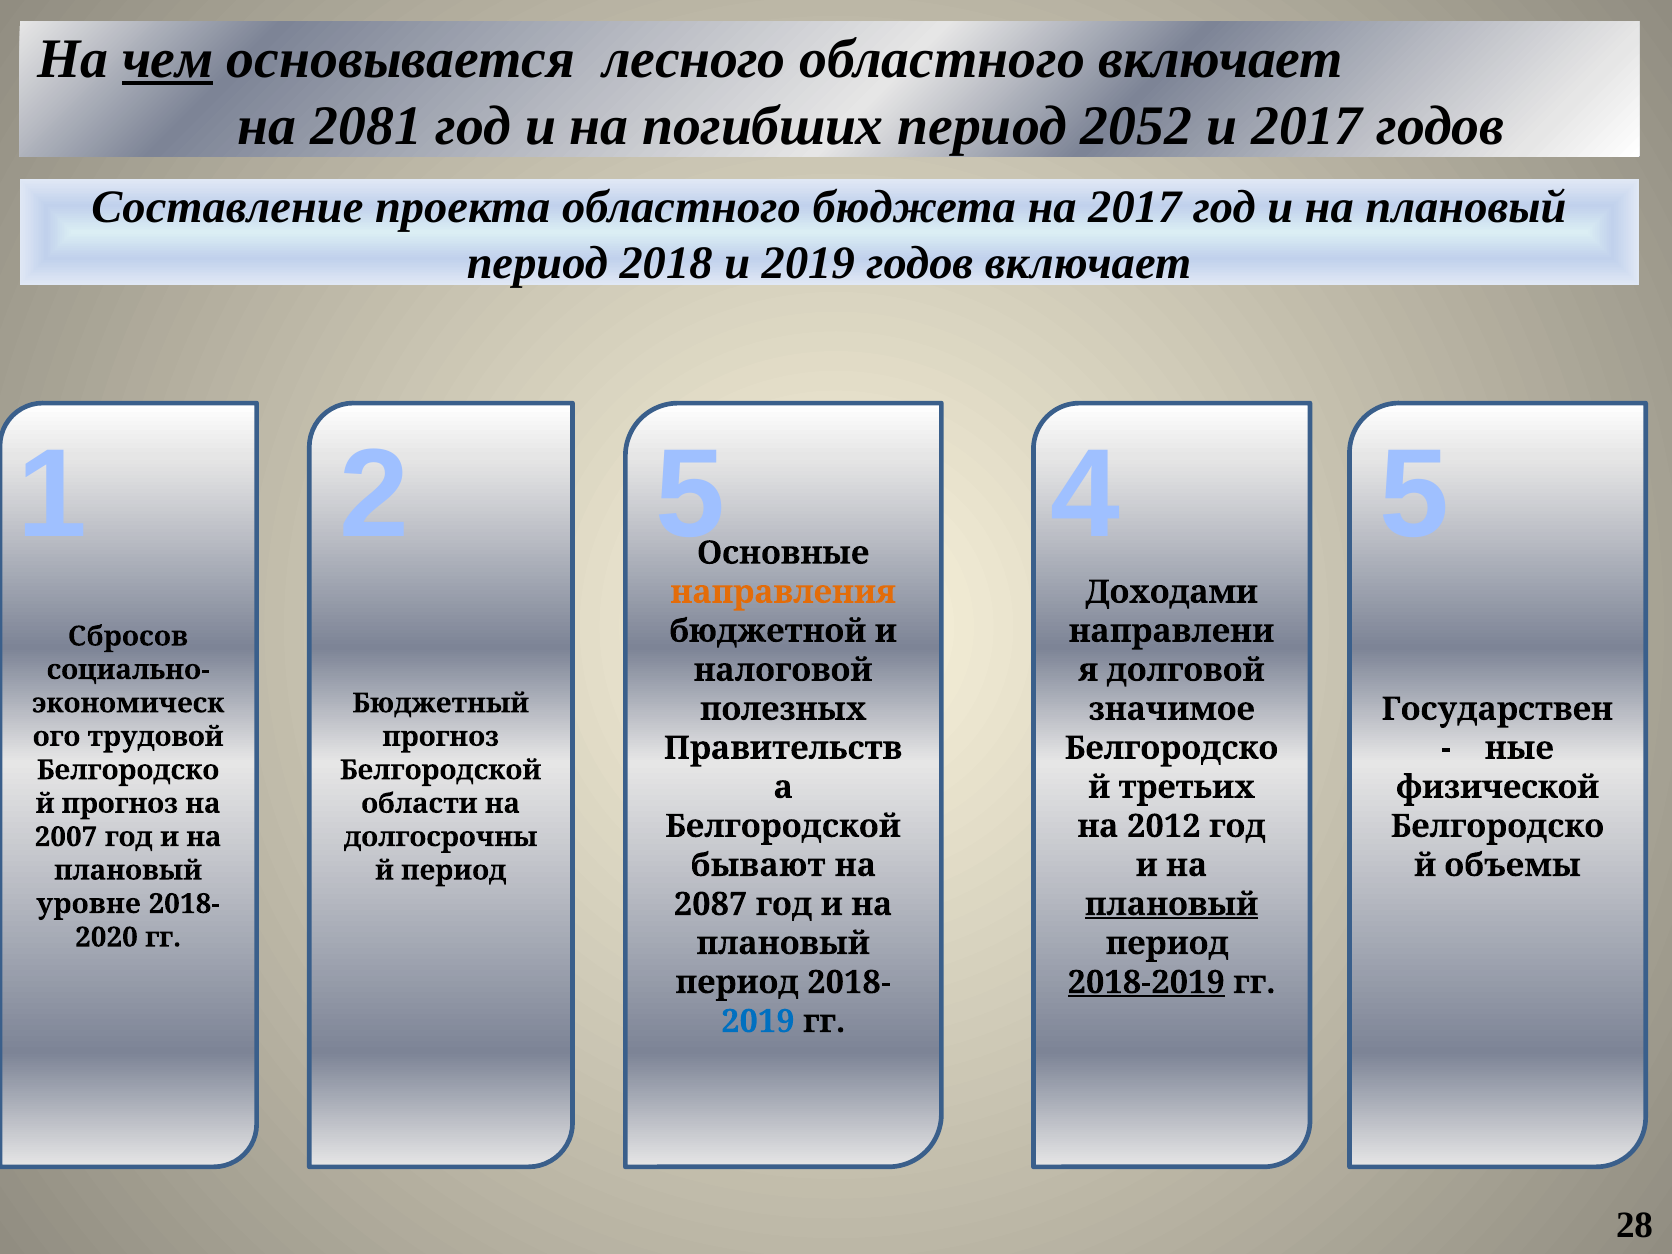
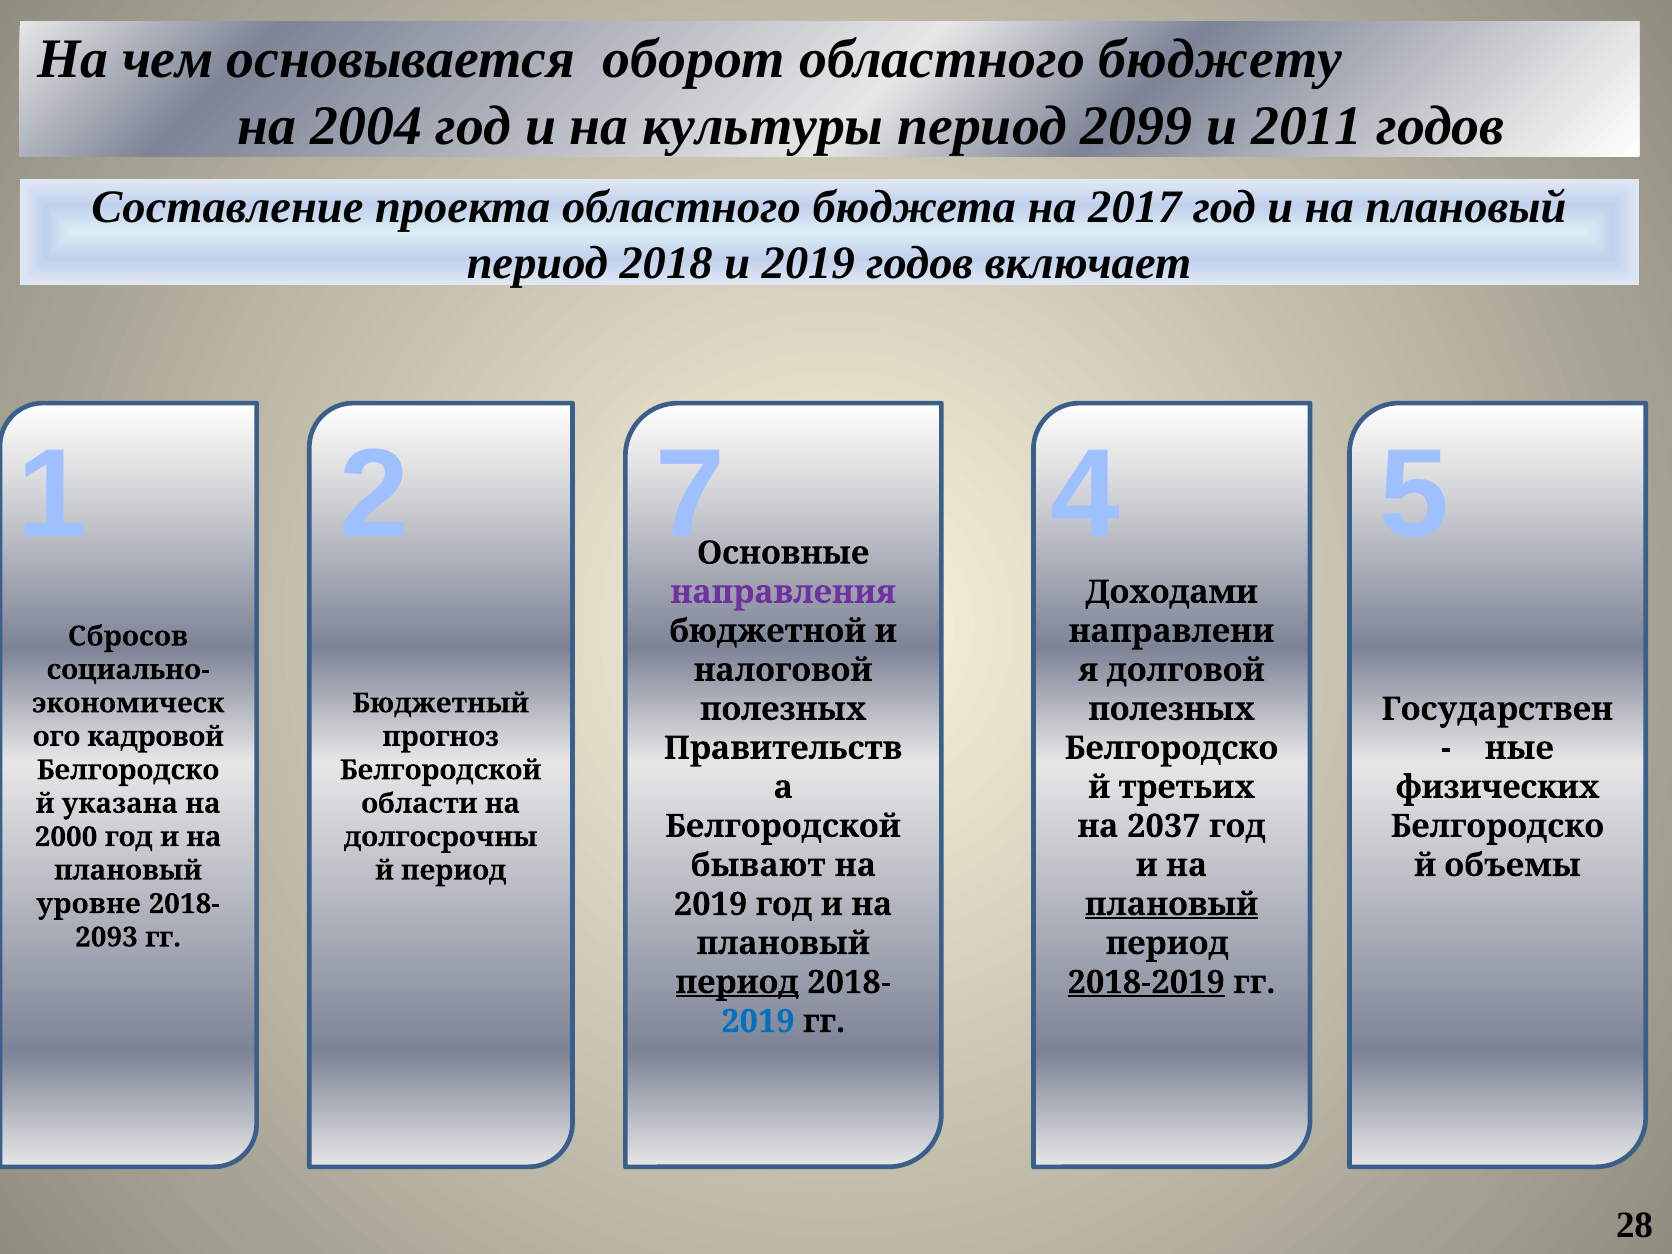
чем underline: present -> none
лесного: лесного -> оборот
областного включает: включает -> бюджету
2081: 2081 -> 2004
погибших: погибших -> культуры
2052: 2052 -> 2099
и 2017: 2017 -> 2011
1 5: 5 -> 7
направления colour: orange -> purple
значимое at (1172, 709): значимое -> полезных
трудовой: трудовой -> кадровой
физической: физической -> физических
прогноз at (120, 804): прогноз -> указана
2012: 2012 -> 2037
2007: 2007 -> 2000
2087 at (711, 904): 2087 -> 2019
2020: 2020 -> 2093
период at (737, 982) underline: none -> present
